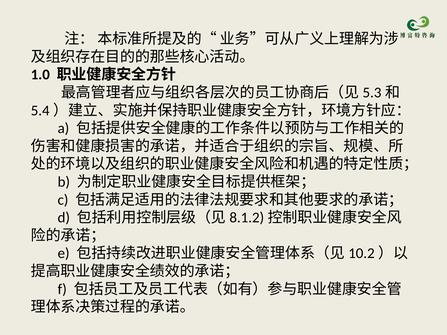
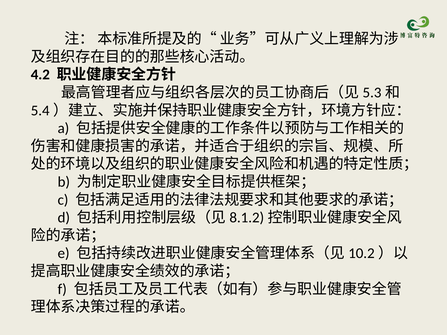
1.0: 1.0 -> 4.2
